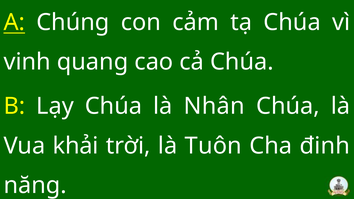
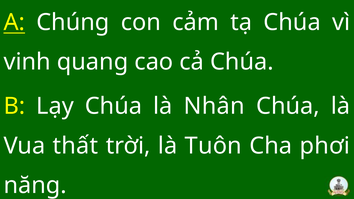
khải: khải -> thất
đinh: đinh -> phơi
